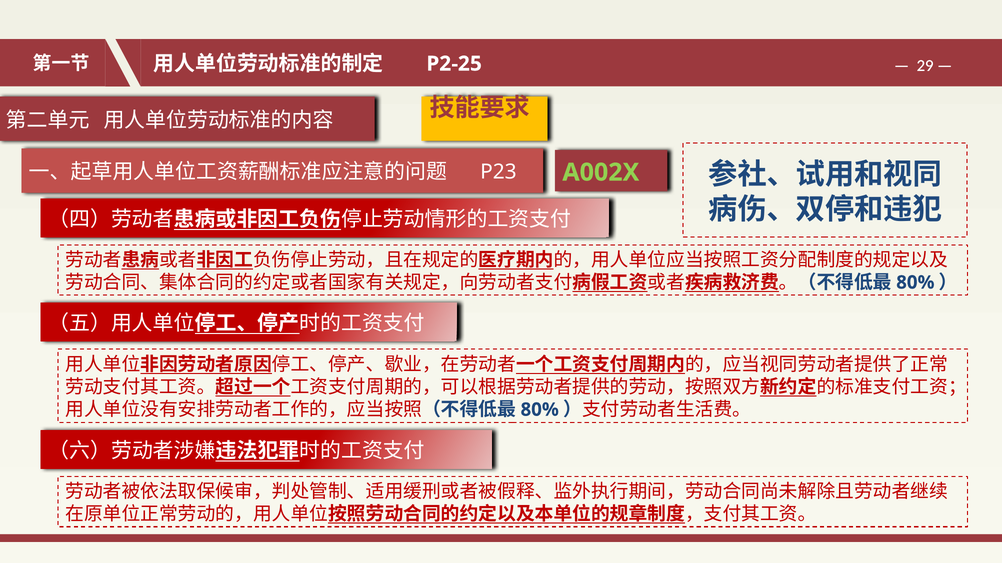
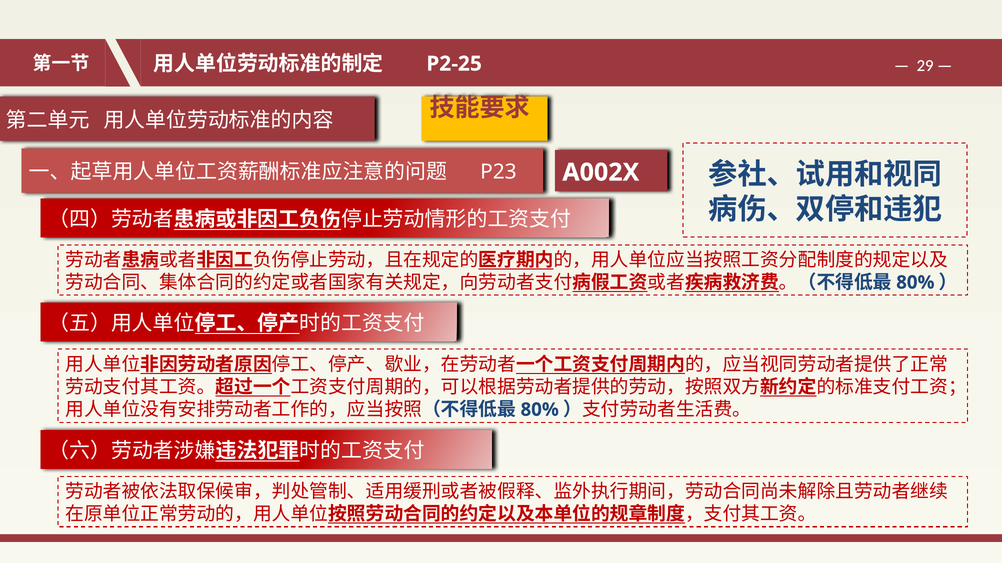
A002X colour: light green -> white
